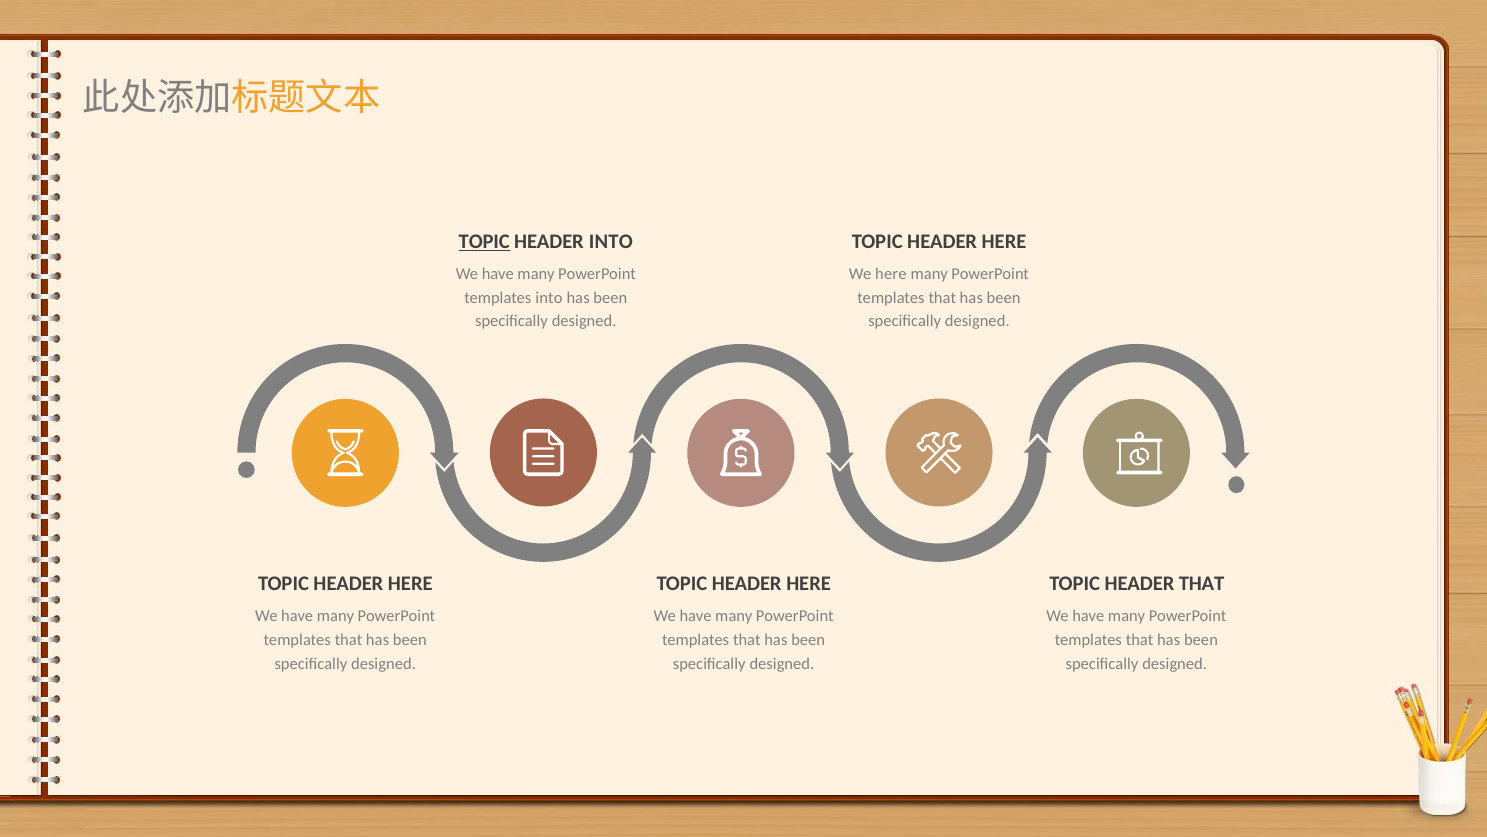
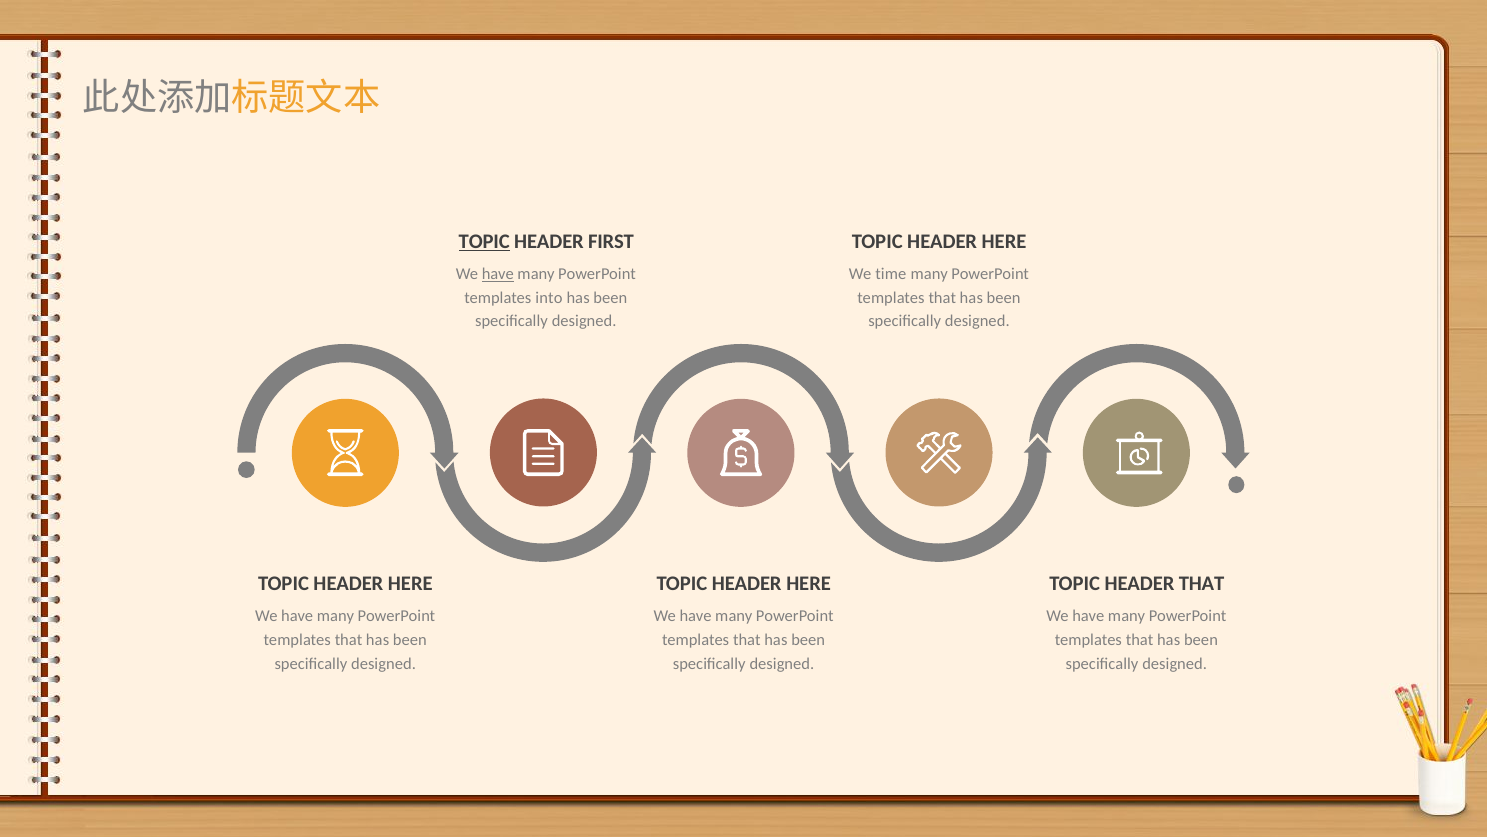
HEADER INTO: INTO -> FIRST
have at (498, 274) underline: none -> present
We here: here -> time
